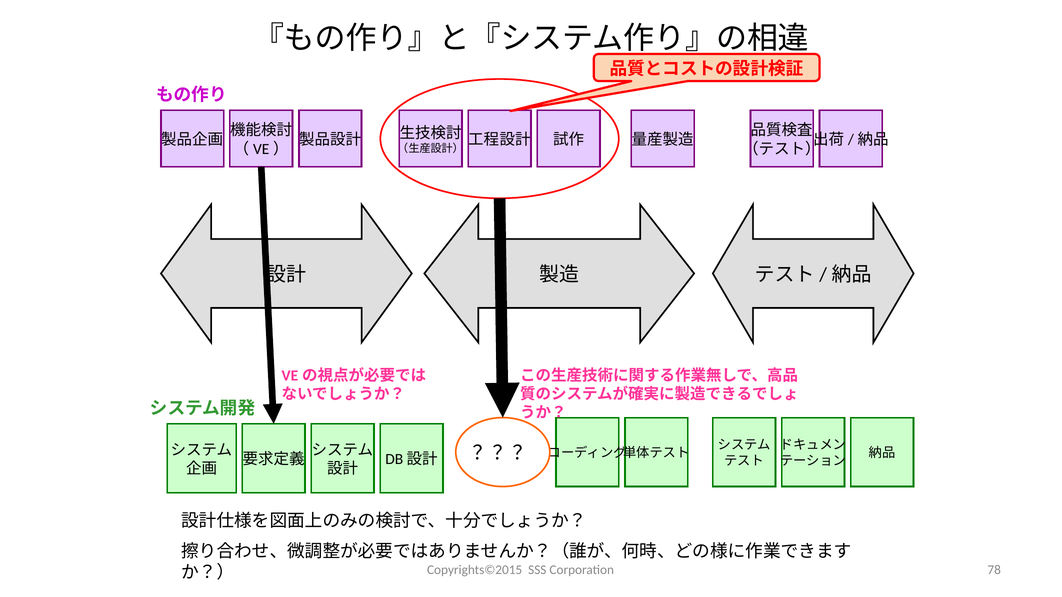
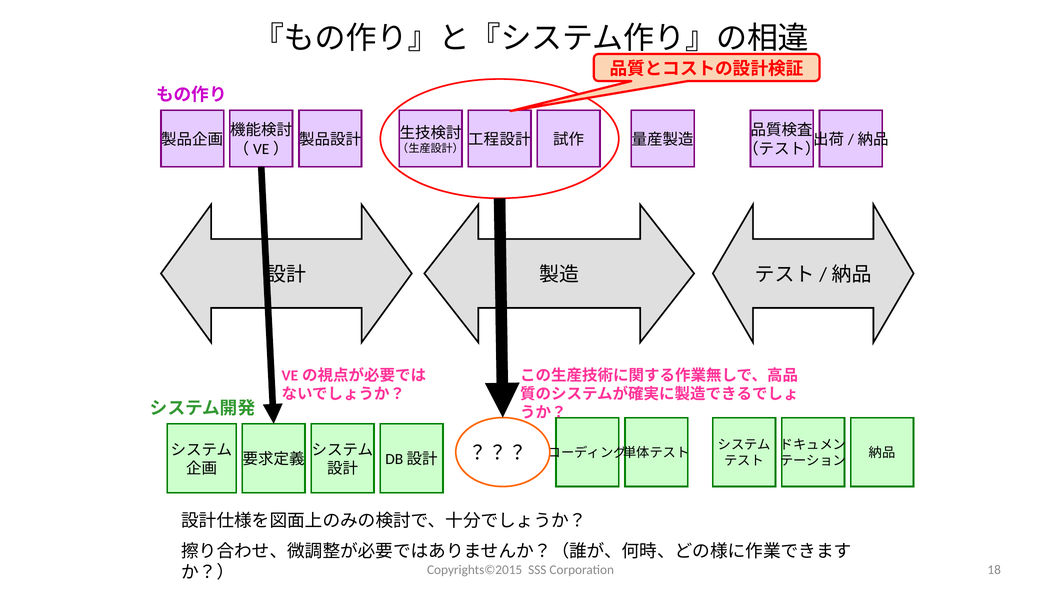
78: 78 -> 18
